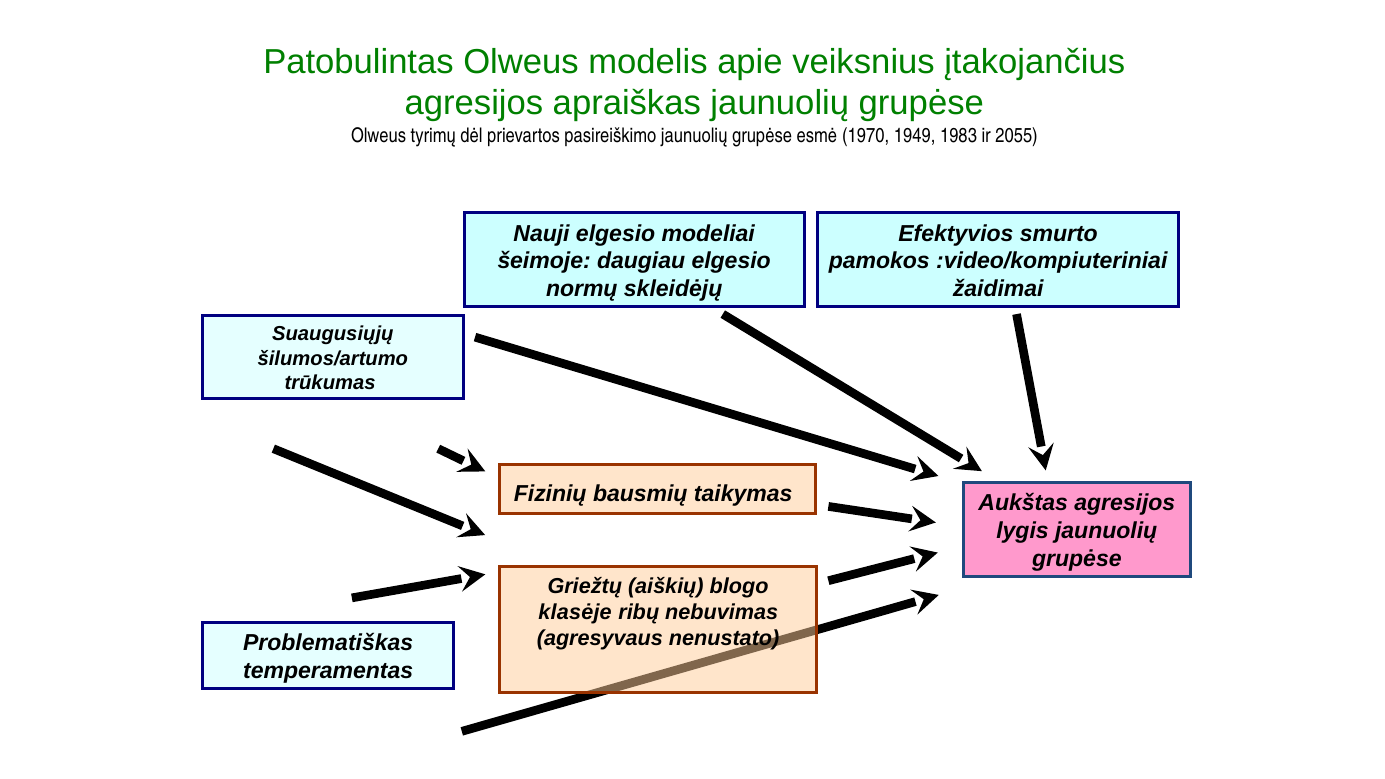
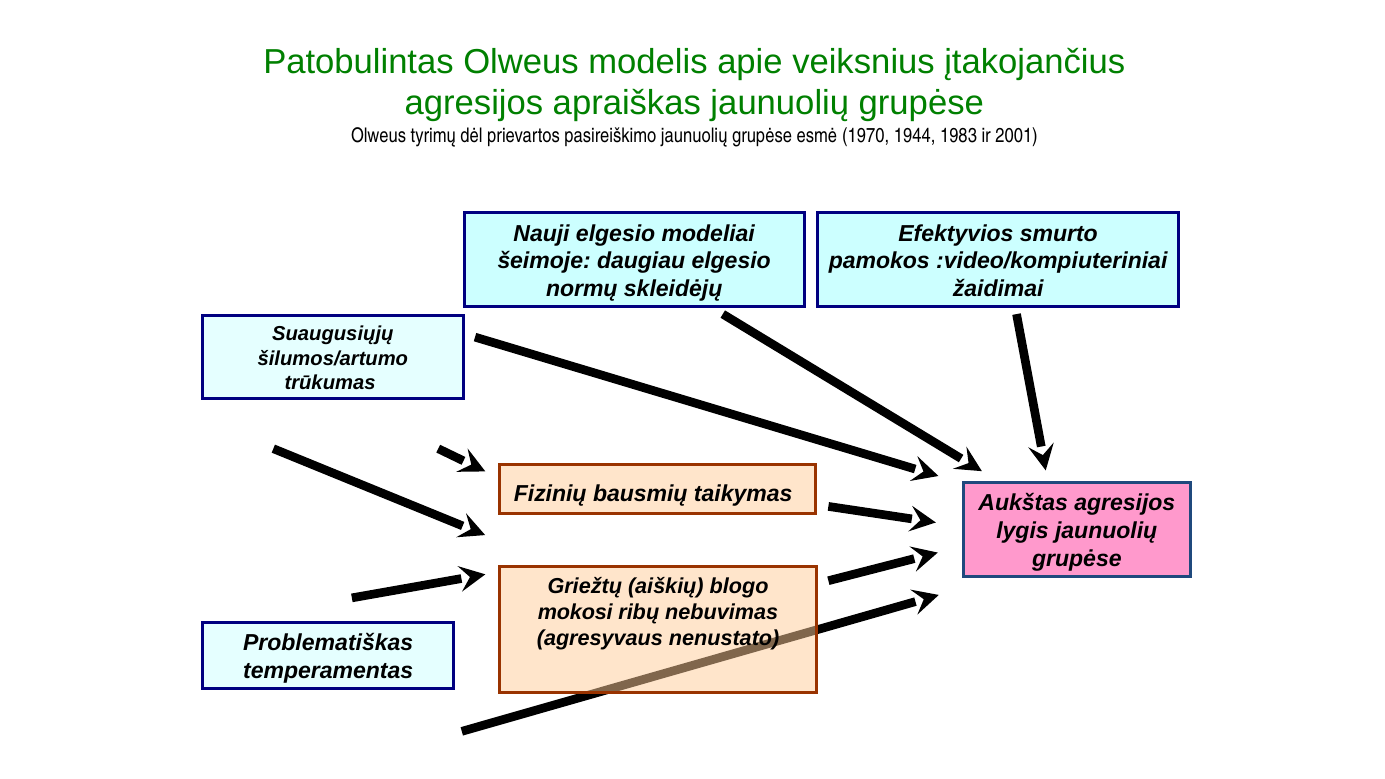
1949: 1949 -> 1944
2055: 2055 -> 2001
klasėje: klasėje -> mokosi
